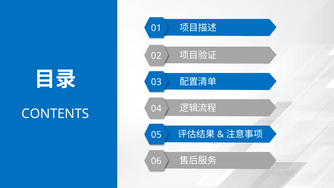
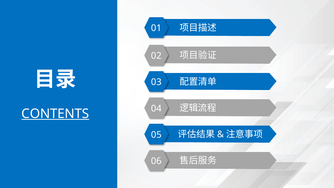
CONTENTS underline: none -> present
